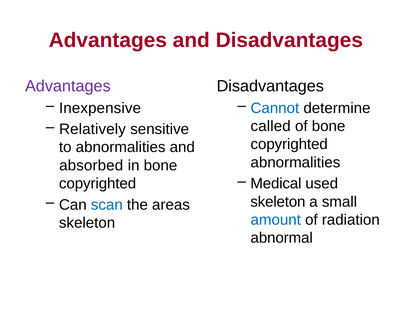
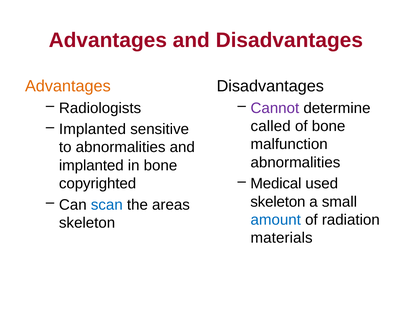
Advantages at (68, 86) colour: purple -> orange
Inexpensive: Inexpensive -> Radiologists
Cannot colour: blue -> purple
Relatively at (92, 129): Relatively -> Implanted
copyrighted at (289, 144): copyrighted -> malfunction
absorbed at (91, 165): absorbed -> implanted
abnormal: abnormal -> materials
